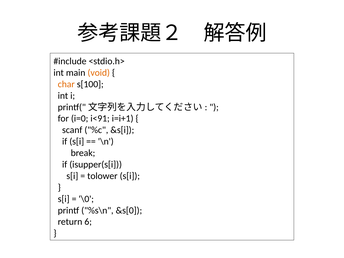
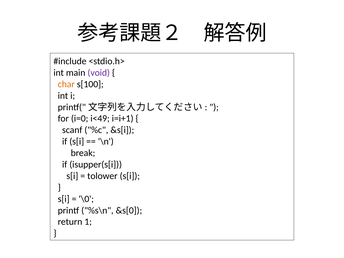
void colour: orange -> purple
i<91: i<91 -> i<49
6: 6 -> 1
